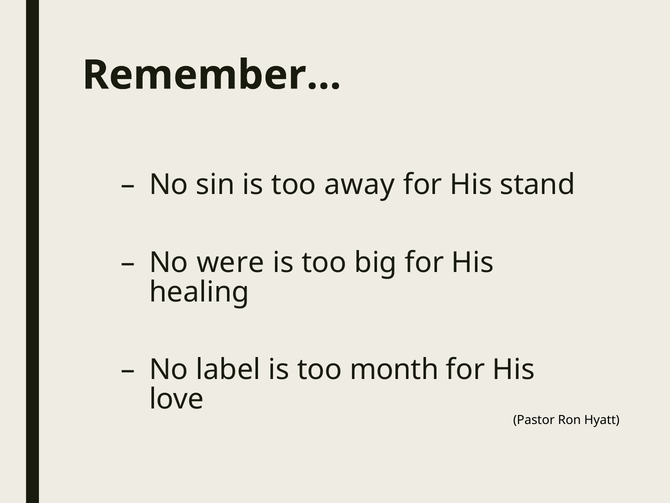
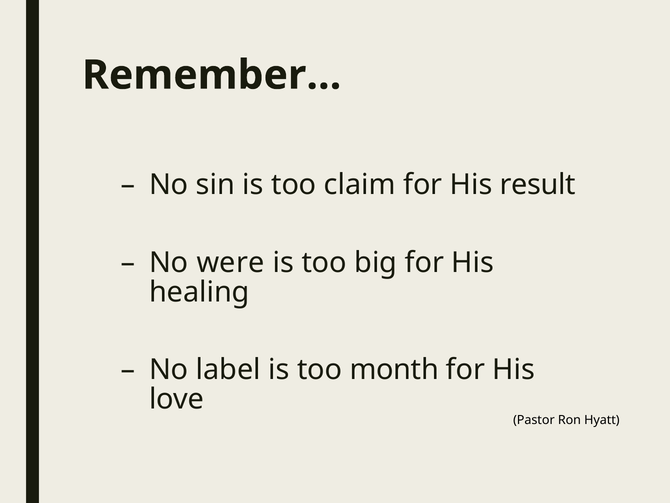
away: away -> claim
stand: stand -> result
